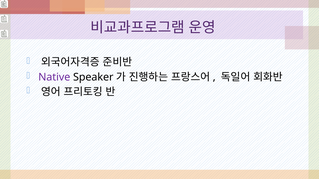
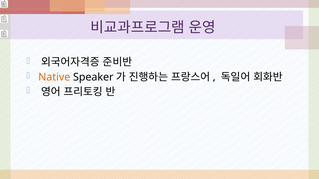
Native colour: purple -> orange
